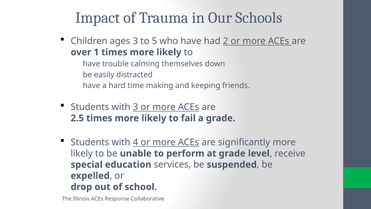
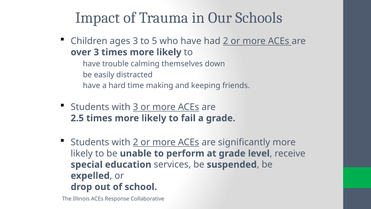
over 1: 1 -> 3
with 4: 4 -> 2
